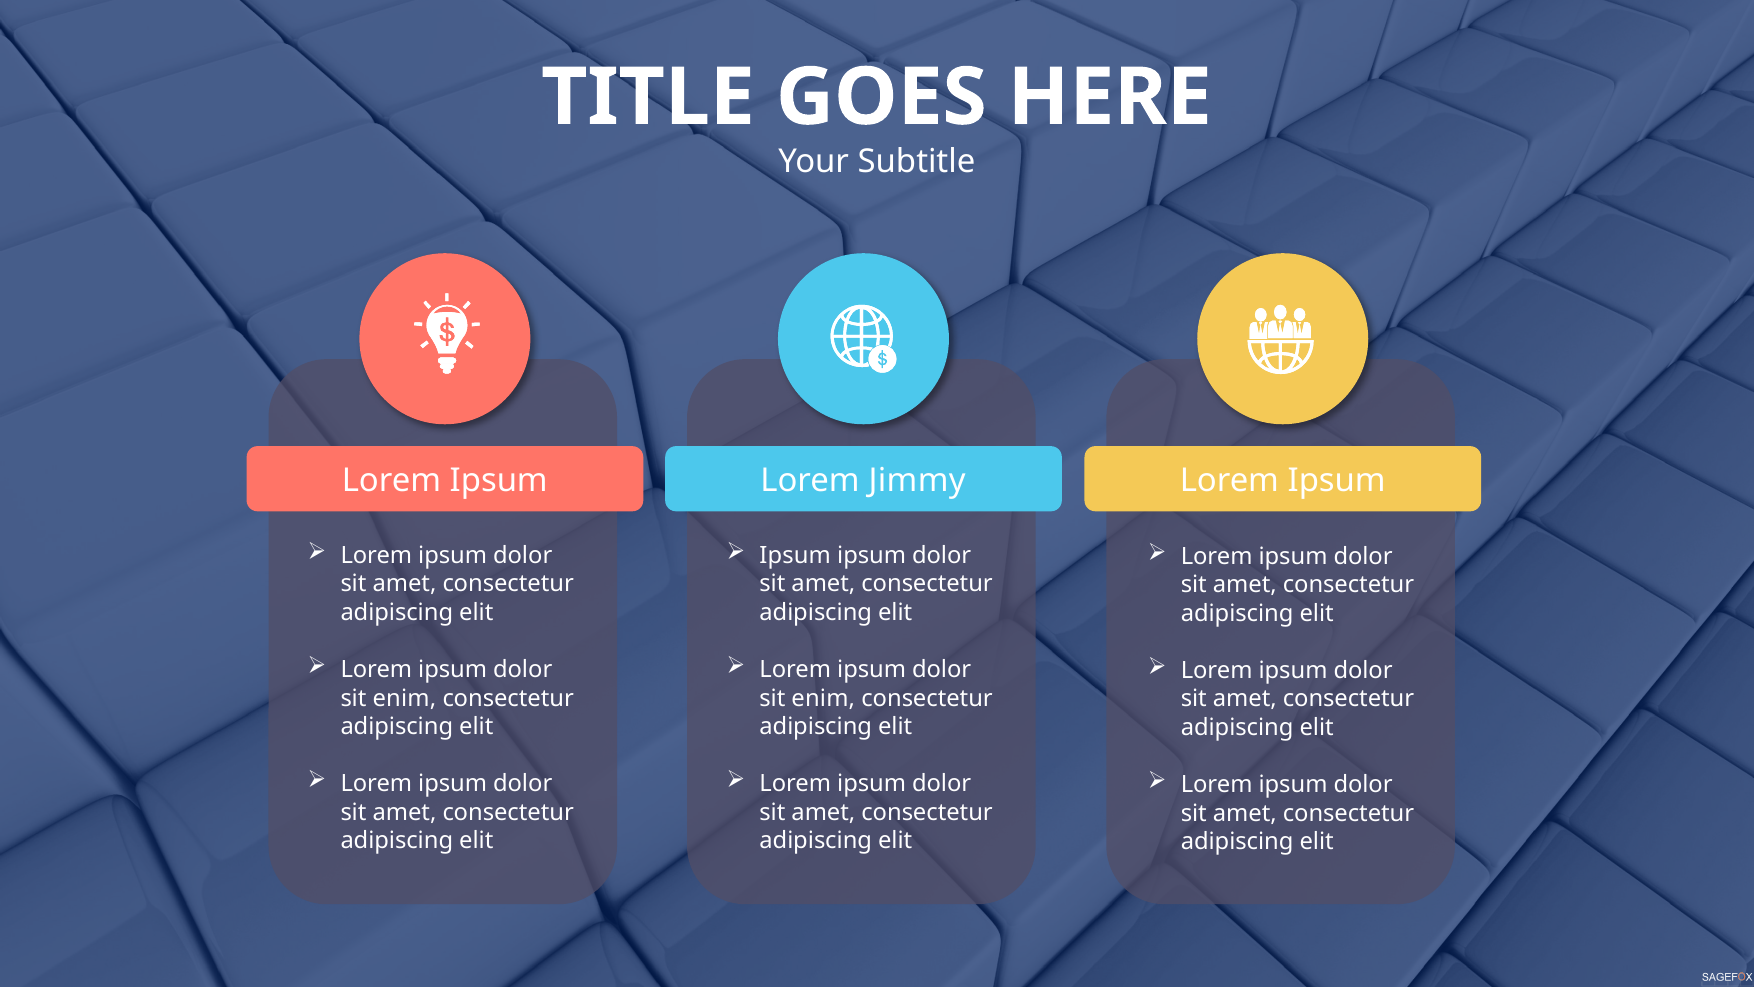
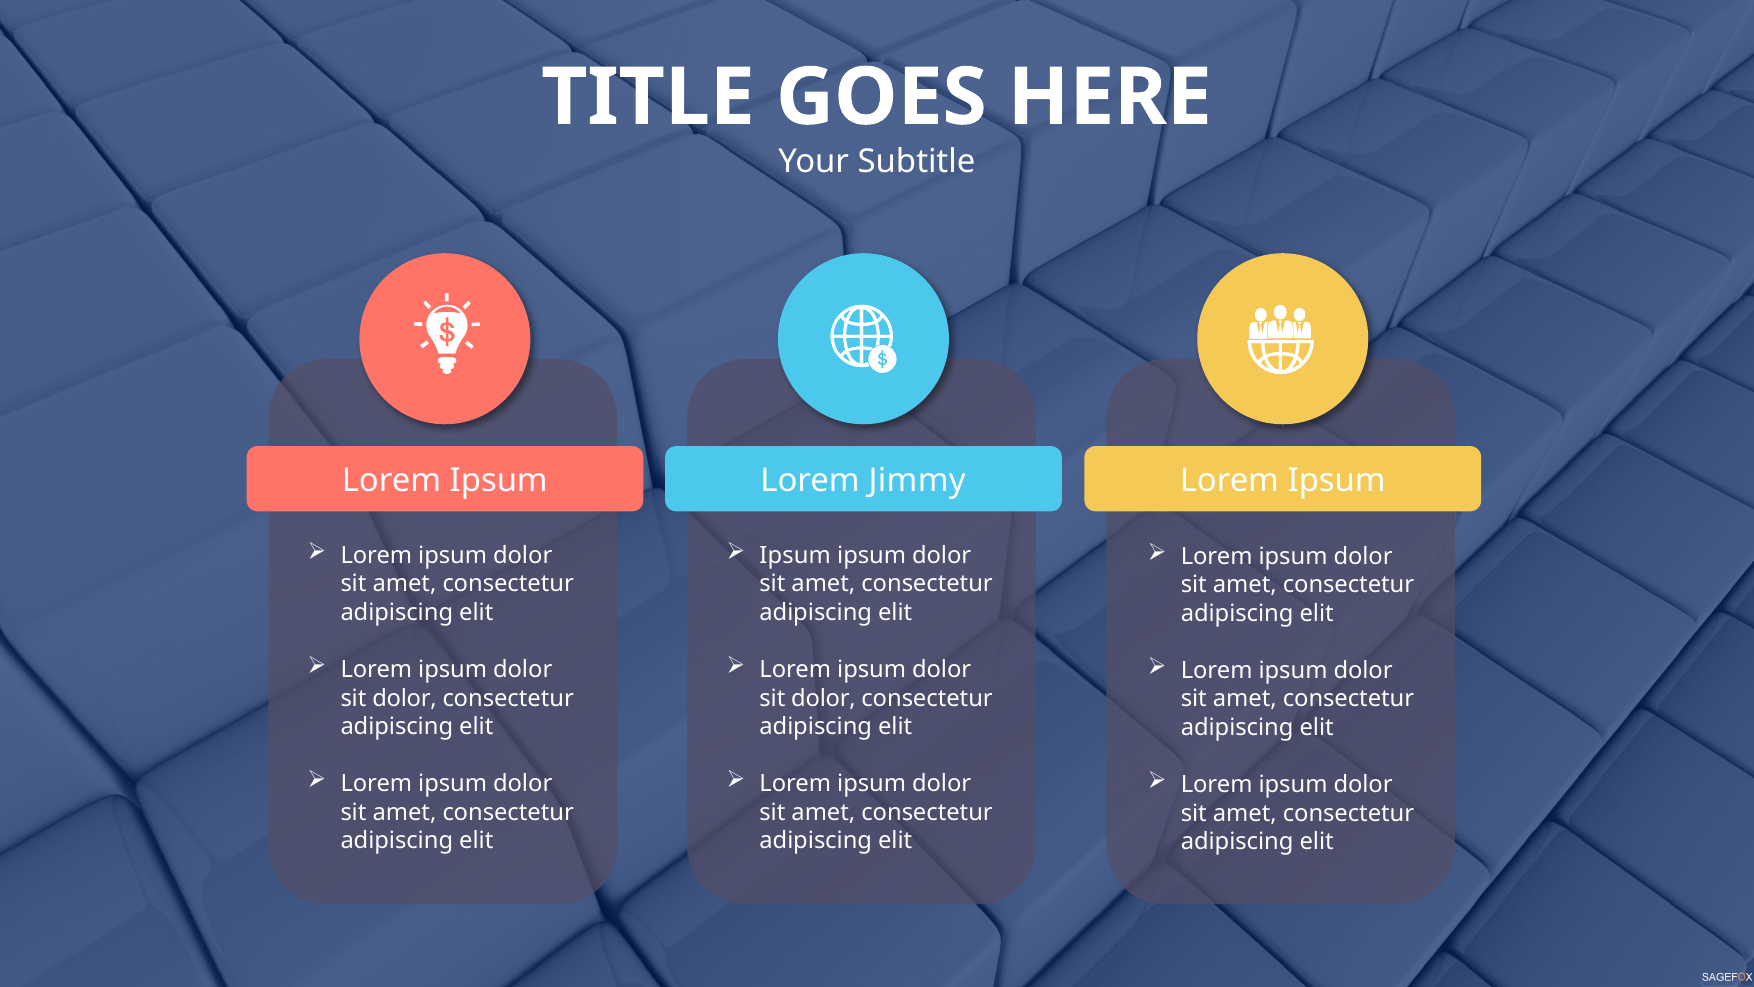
enim at (404, 698): enim -> dolor
enim at (823, 698): enim -> dolor
